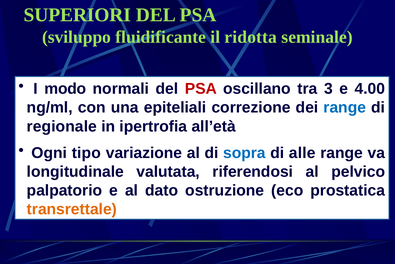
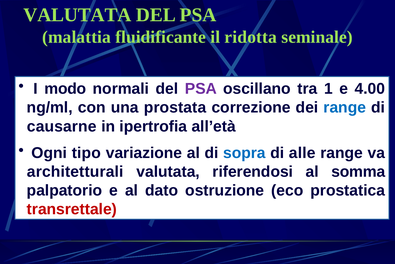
SUPERIORI at (77, 15): SUPERIORI -> VALUTATA
sviluppo: sviluppo -> malattia
PSA at (201, 89) colour: red -> purple
3: 3 -> 1
epiteliali: epiteliali -> prostata
regionale: regionale -> causarne
longitudinale: longitudinale -> architetturali
pelvico: pelvico -> somma
transrettale colour: orange -> red
